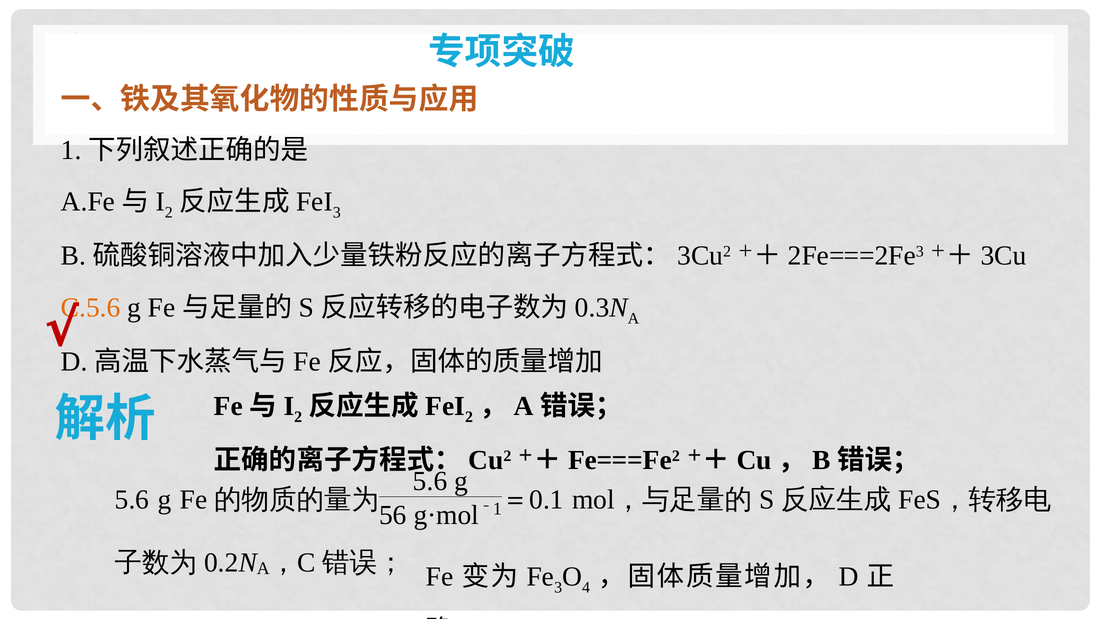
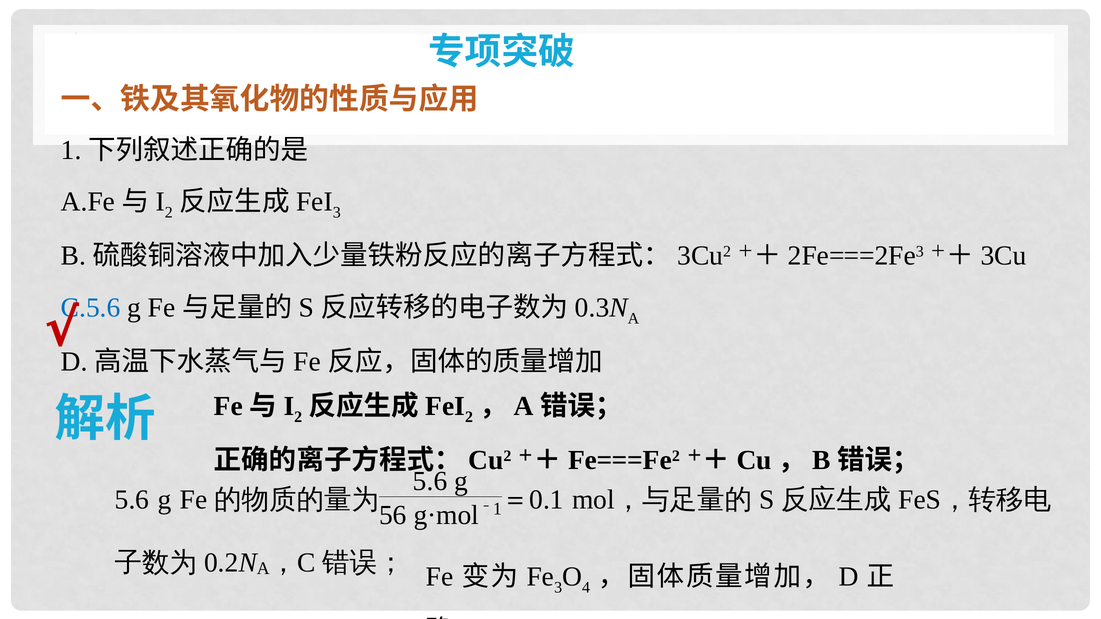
C.5.6 colour: orange -> blue
